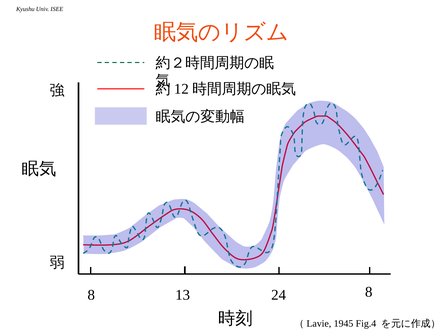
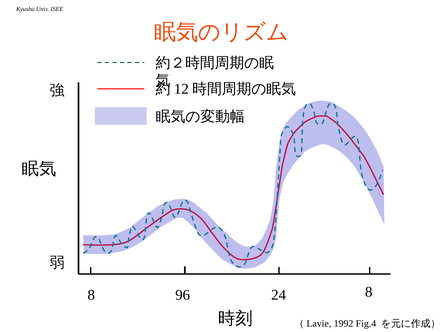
13: 13 -> 96
1945: 1945 -> 1992
